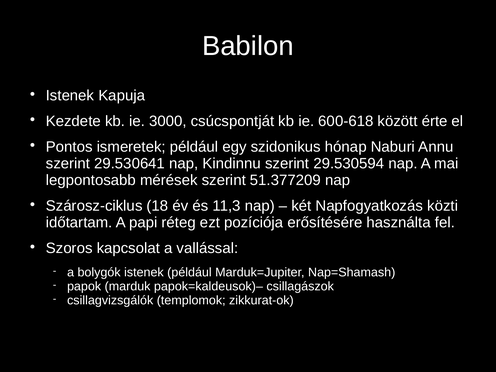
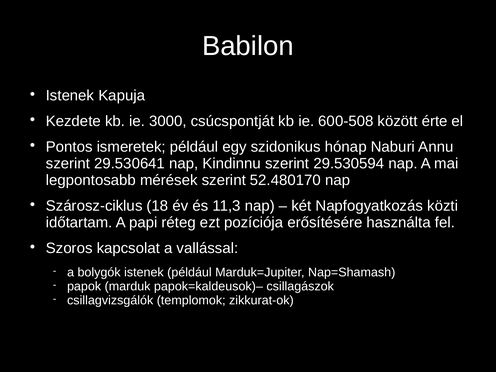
600-618: 600-618 -> 600-508
51.377209: 51.377209 -> 52.480170
